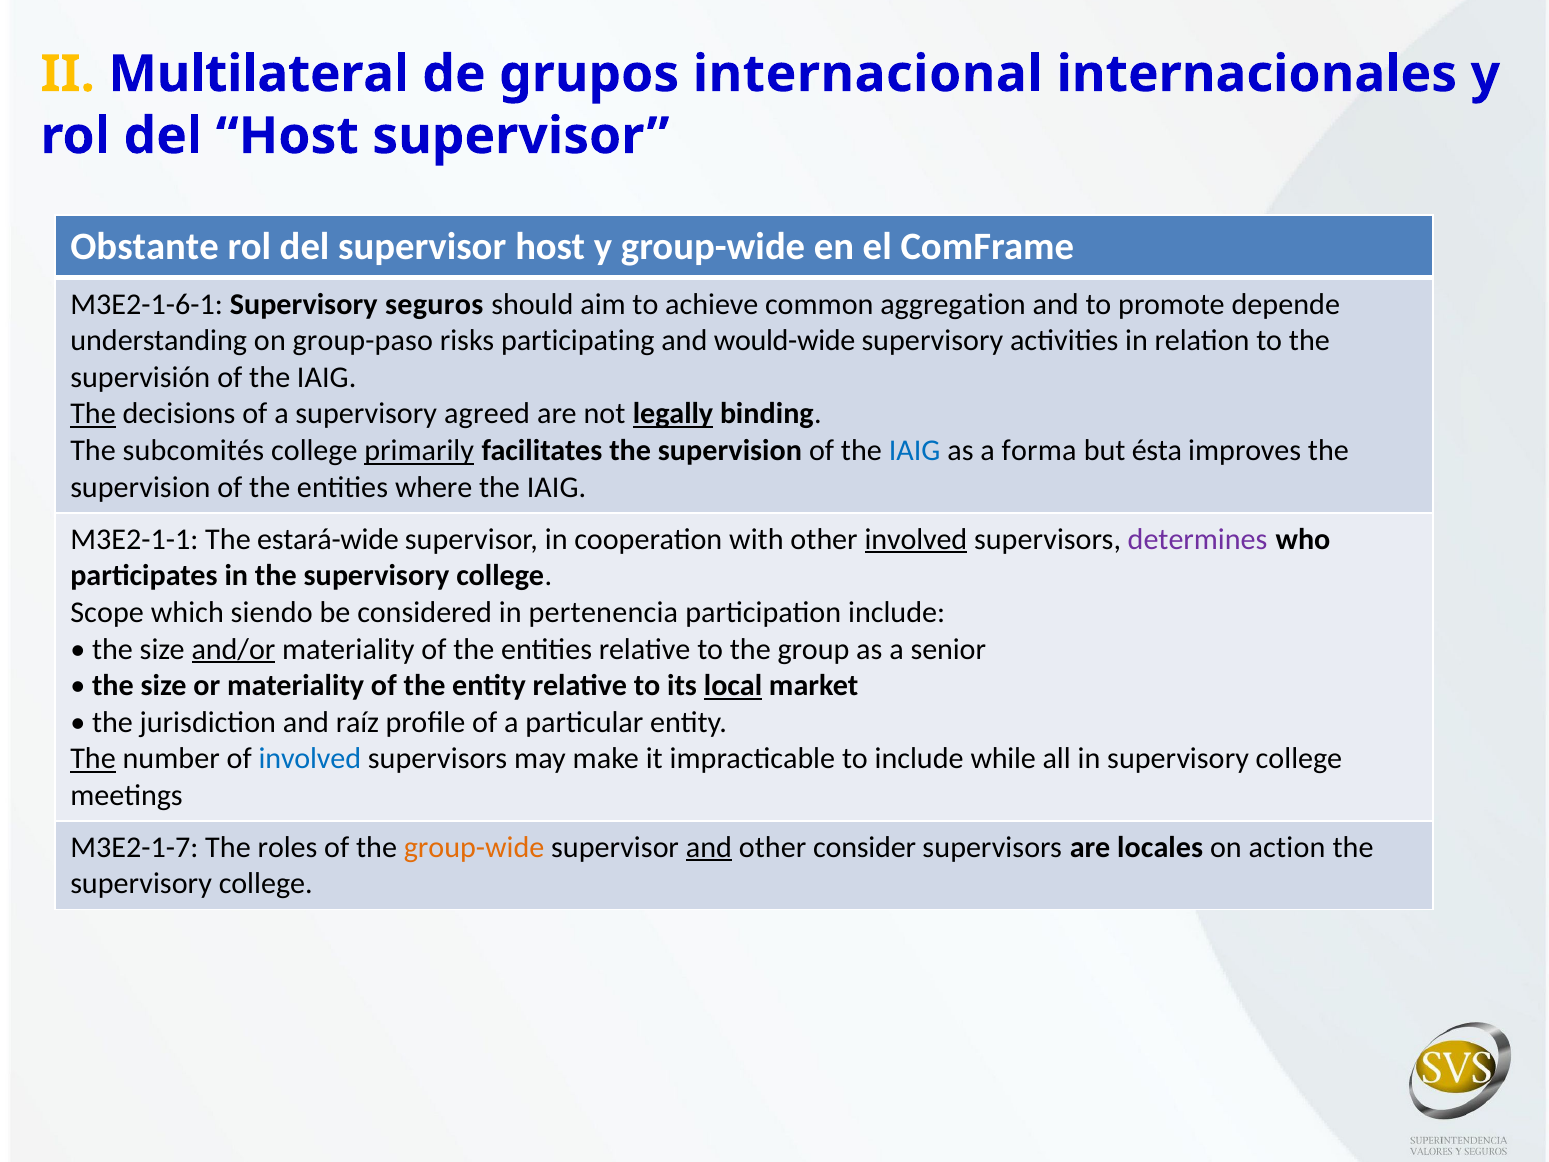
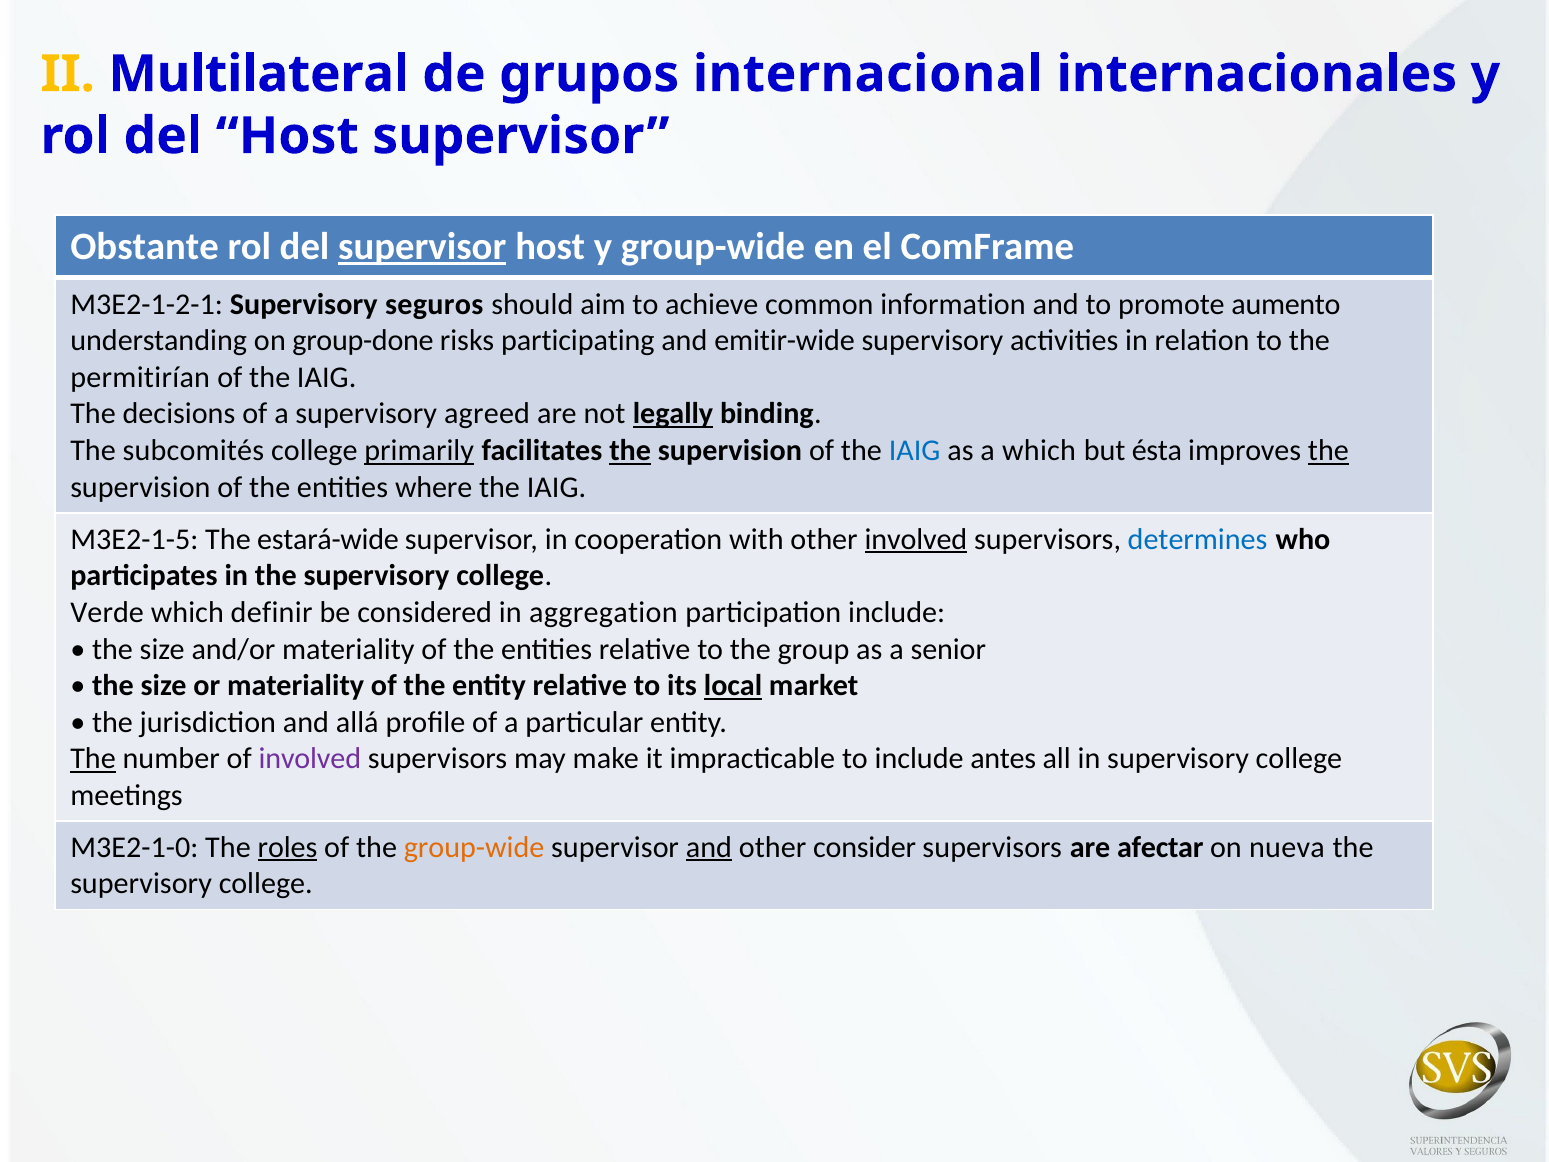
supervisor at (422, 247) underline: none -> present
M3E2-1-6-1: M3E2-1-6-1 -> M3E2-1-2-1
aggregation: aggregation -> information
depende: depende -> aumento
group-paso: group-paso -> group-done
would-wide: would-wide -> emitir-wide
supervisión: supervisión -> permitirían
The at (93, 414) underline: present -> none
the at (630, 451) underline: none -> present
a forma: forma -> which
the at (1328, 451) underline: none -> present
M3E2-1-1: M3E2-1-1 -> M3E2-1-5
determines colour: purple -> blue
Scope: Scope -> Verde
siendo: siendo -> definir
pertenencia: pertenencia -> aggregation
and/or underline: present -> none
raíz: raíz -> allá
involved at (310, 759) colour: blue -> purple
while: while -> antes
M3E2-1-7: M3E2-1-7 -> M3E2-1-0
roles underline: none -> present
locales: locales -> afectar
action: action -> nueva
